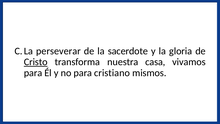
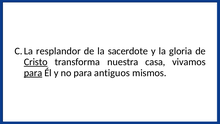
perseverar: perseverar -> resplandor
para at (33, 73) underline: none -> present
cristiano: cristiano -> antiguos
